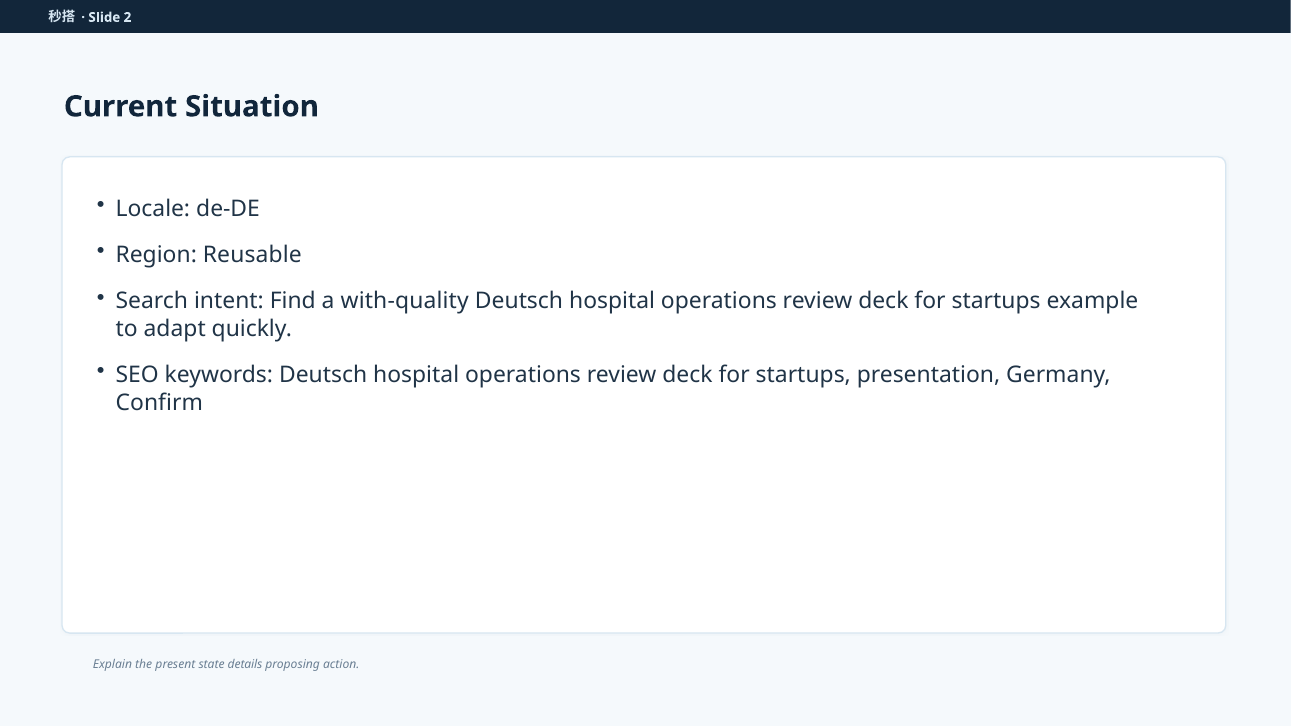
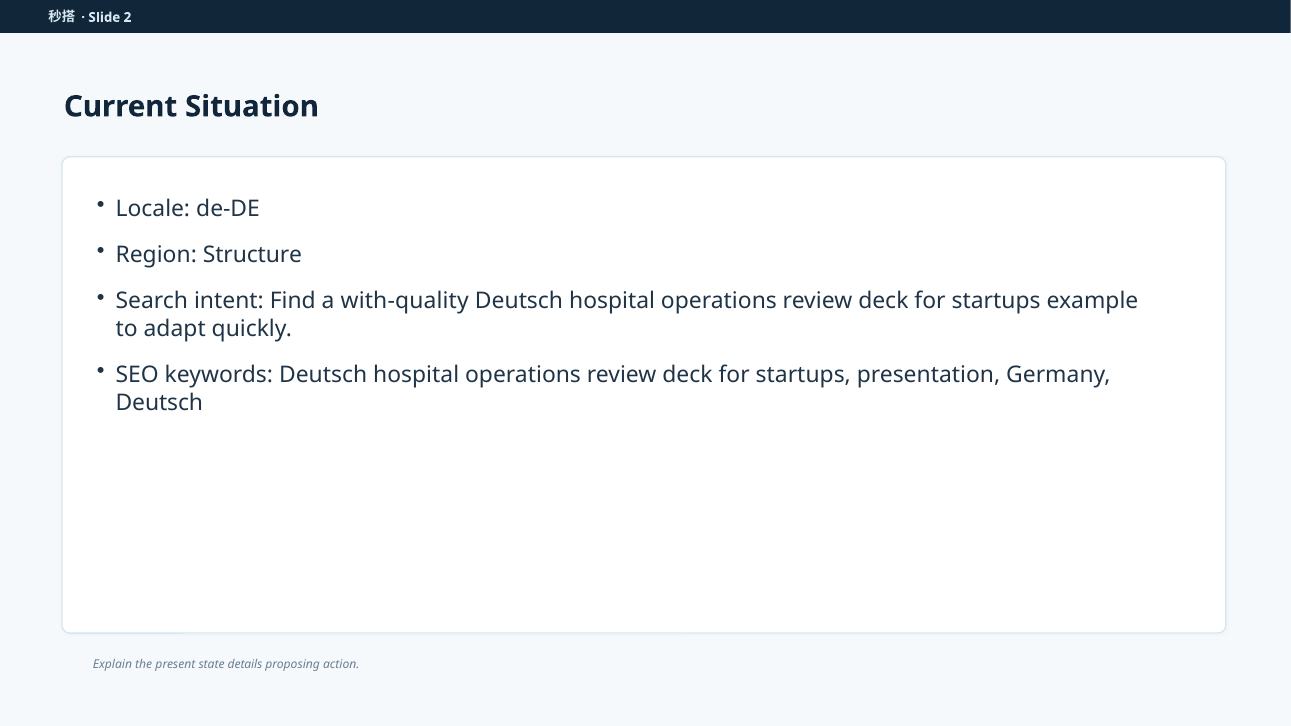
Reusable: Reusable -> Structure
Confirm at (159, 403): Confirm -> Deutsch
